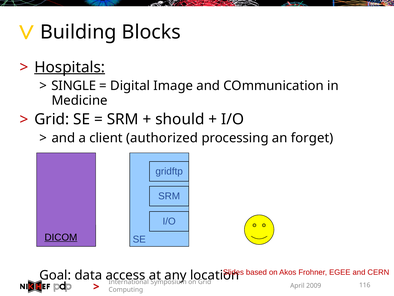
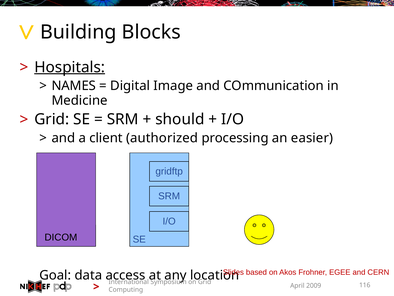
SINGLE: SINGLE -> NAMES
forget: forget -> easier
DICOM underline: present -> none
